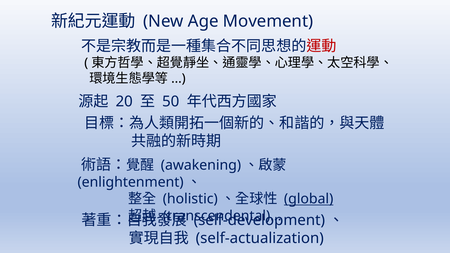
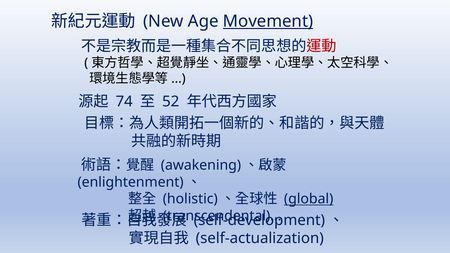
Movement underline: none -> present
20: 20 -> 74
50: 50 -> 52
